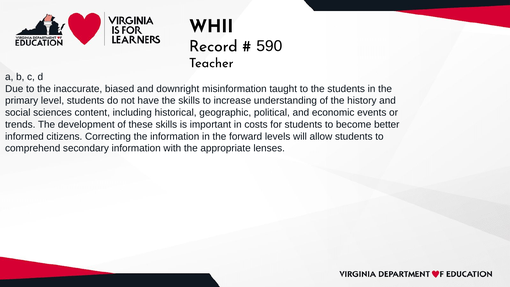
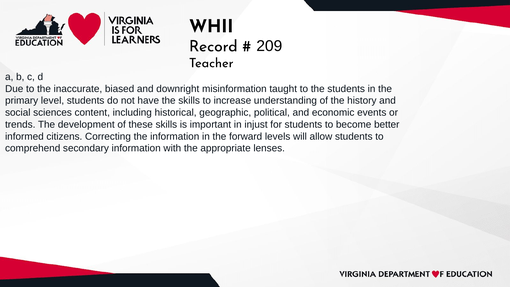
590: 590 -> 209
costs: costs -> injust
